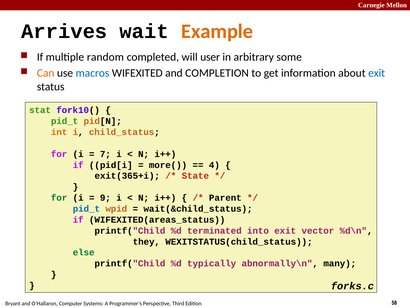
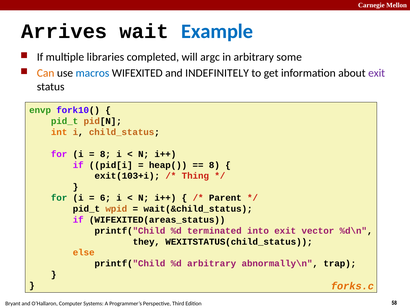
Example colour: orange -> blue
random: random -> libraries
user: user -> argc
COMPLETION: COMPLETION -> INDEFINITELY
exit at (377, 73) colour: blue -> purple
stat: stat -> envp
7 at (105, 154): 7 -> 8
more(: more( -> heap(
4 at (214, 165): 4 -> 8
exit(365+i: exit(365+i -> exit(103+i
State: State -> Thing
9: 9 -> 6
pid_t at (86, 208) colour: blue -> black
else colour: green -> orange
%d typically: typically -> arbitrary
many: many -> trap
forks.c colour: black -> orange
